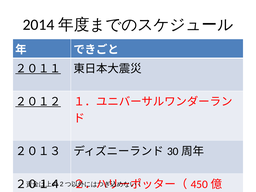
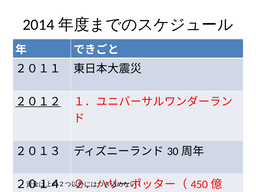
２０１１ underline: present -> none
